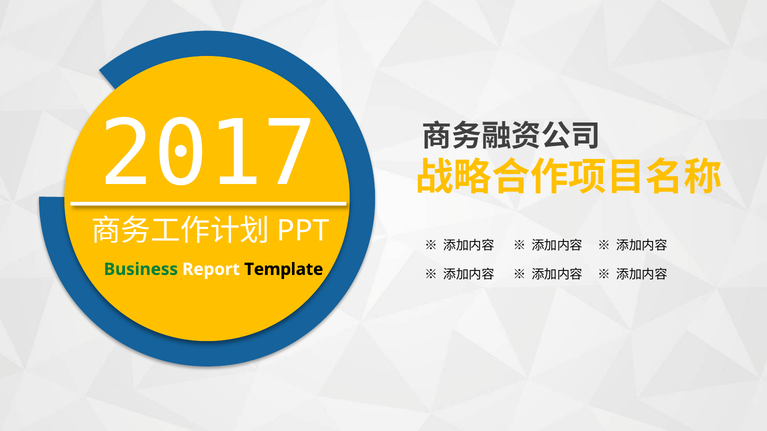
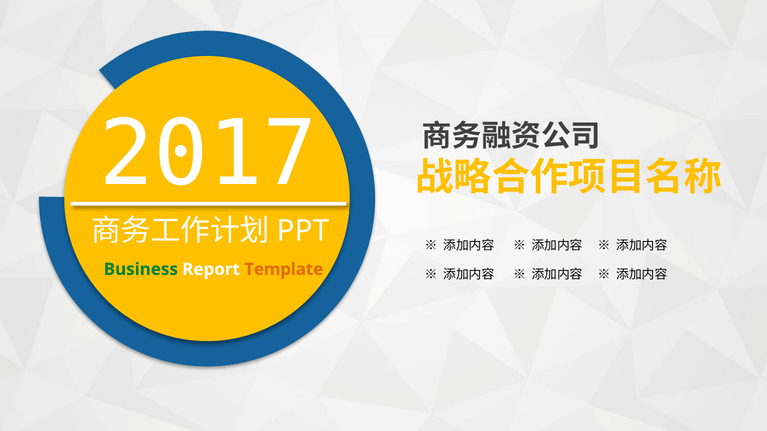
Template colour: black -> orange
